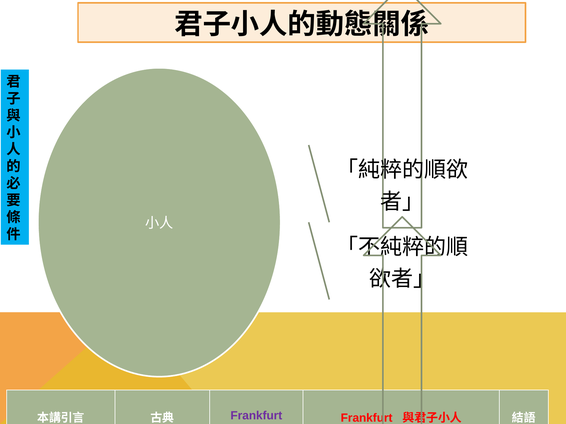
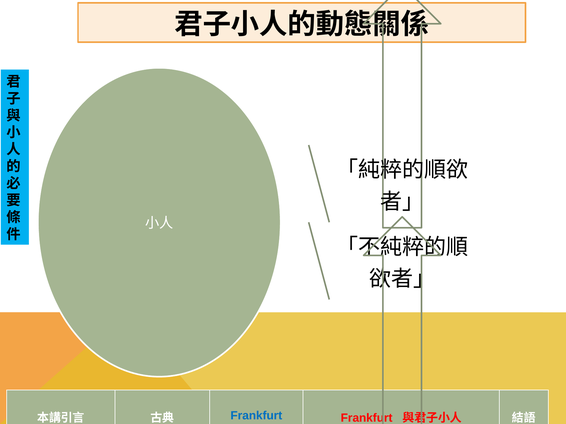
Frankfurt at (256, 416) colour: purple -> blue
